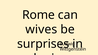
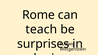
wives: wives -> teach
